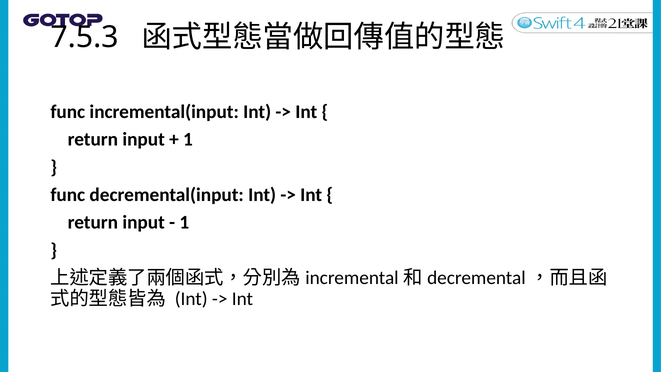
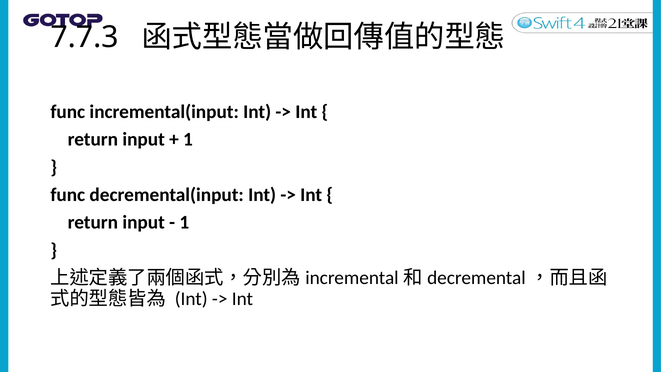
7.5.3: 7.5.3 -> 7.7.3
